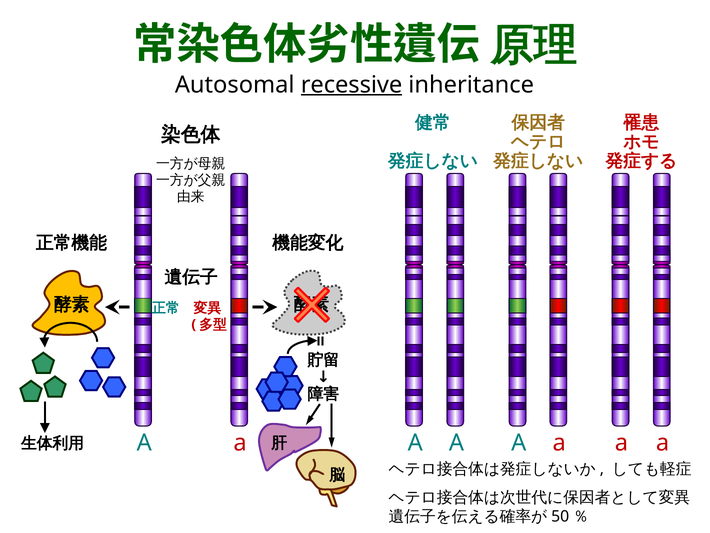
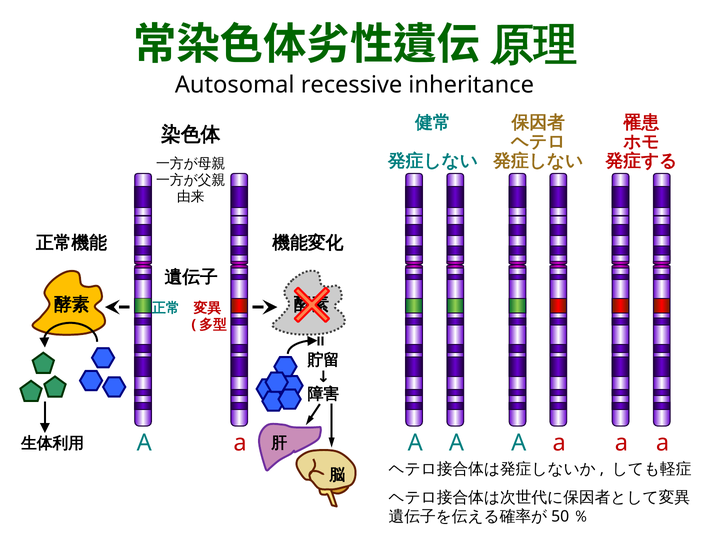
recessive underline: present -> none
